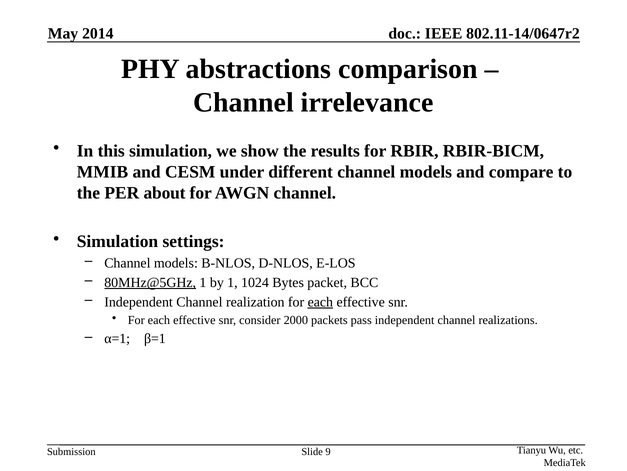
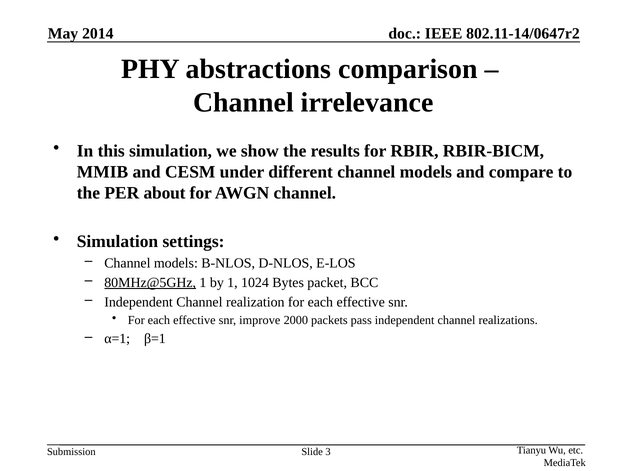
each at (320, 302) underline: present -> none
consider: consider -> improve
9: 9 -> 3
